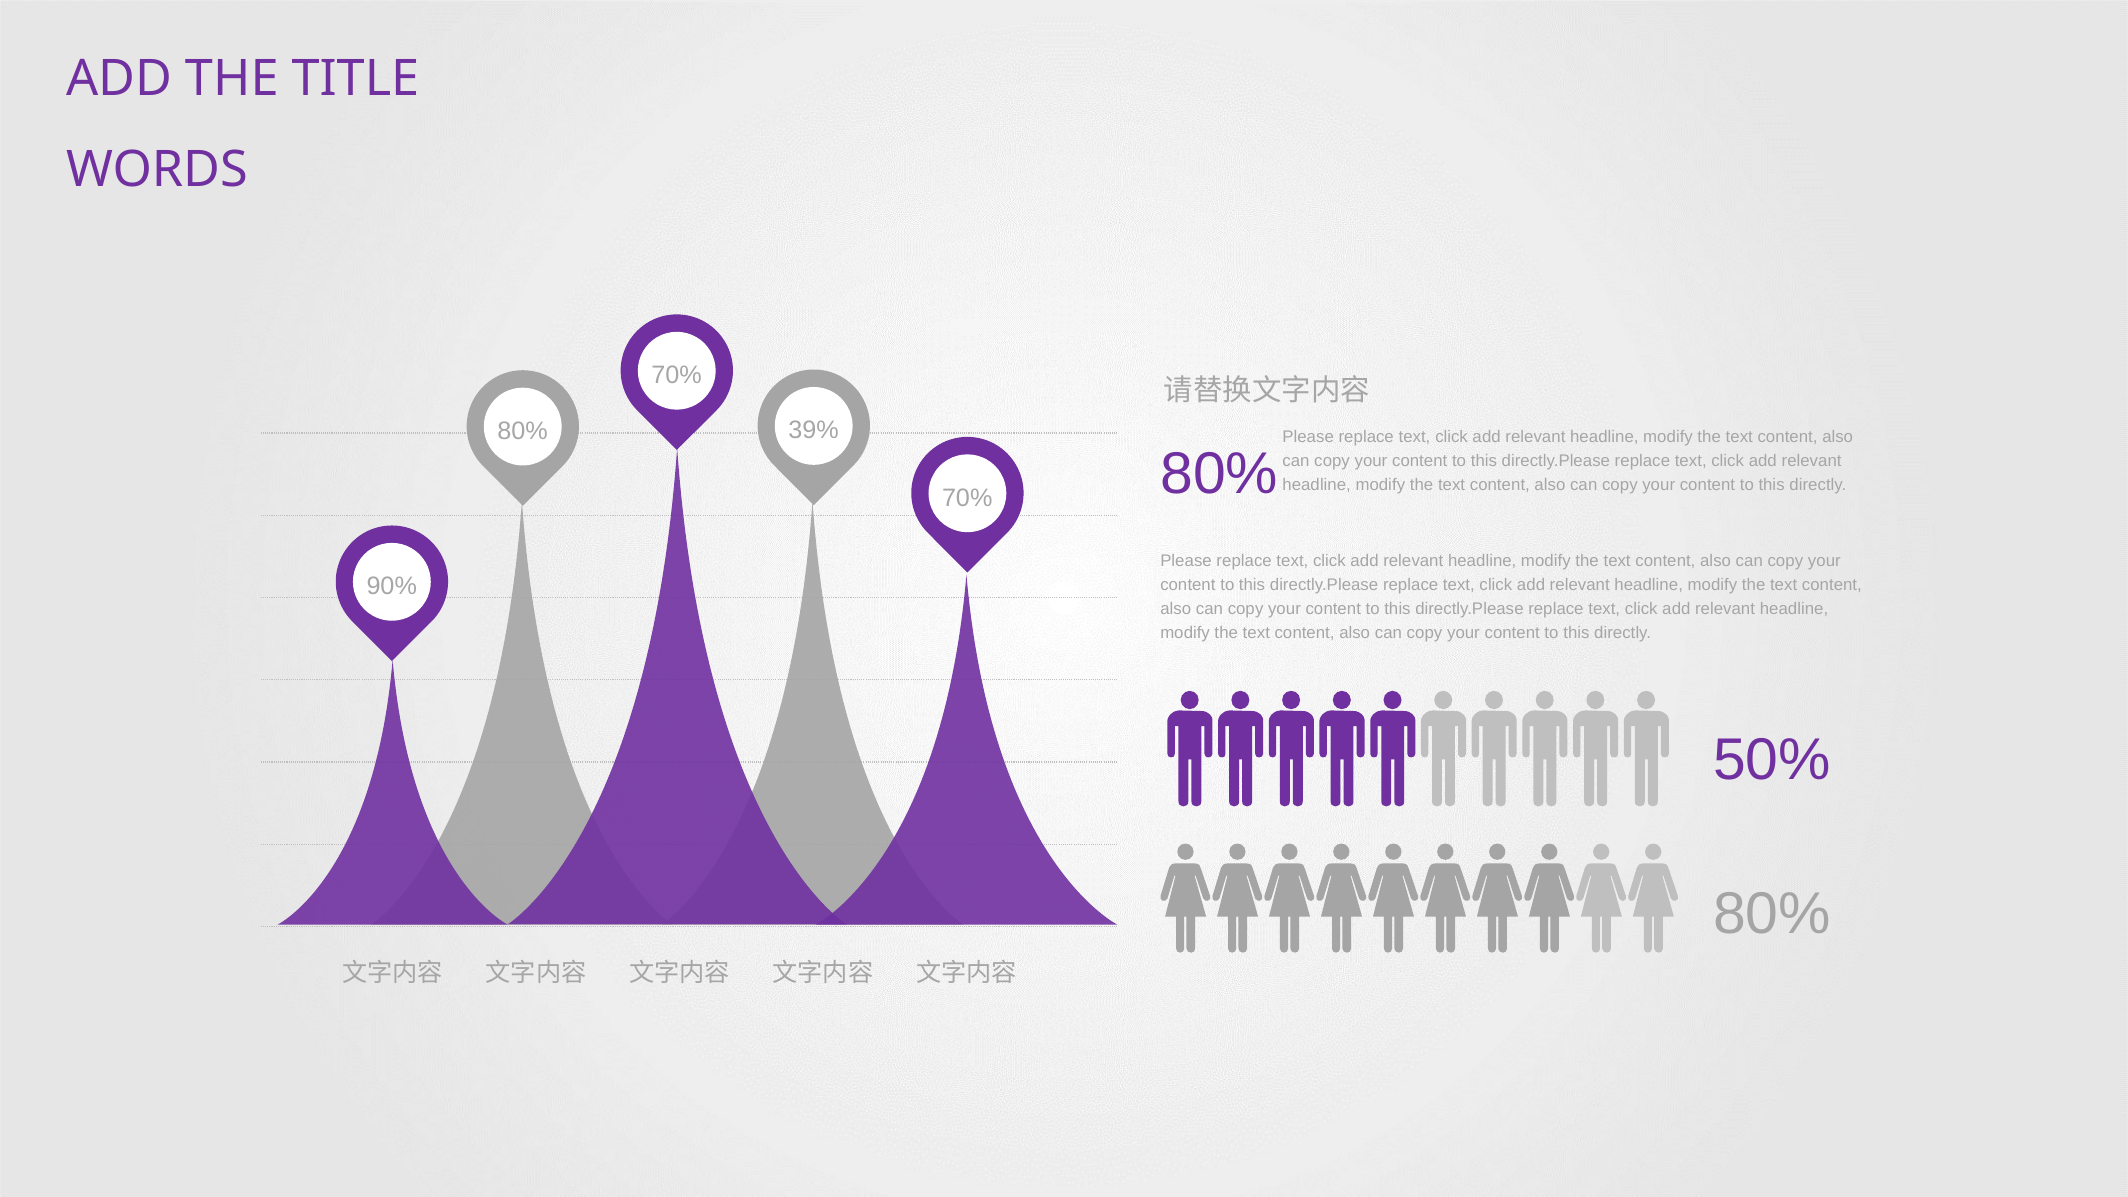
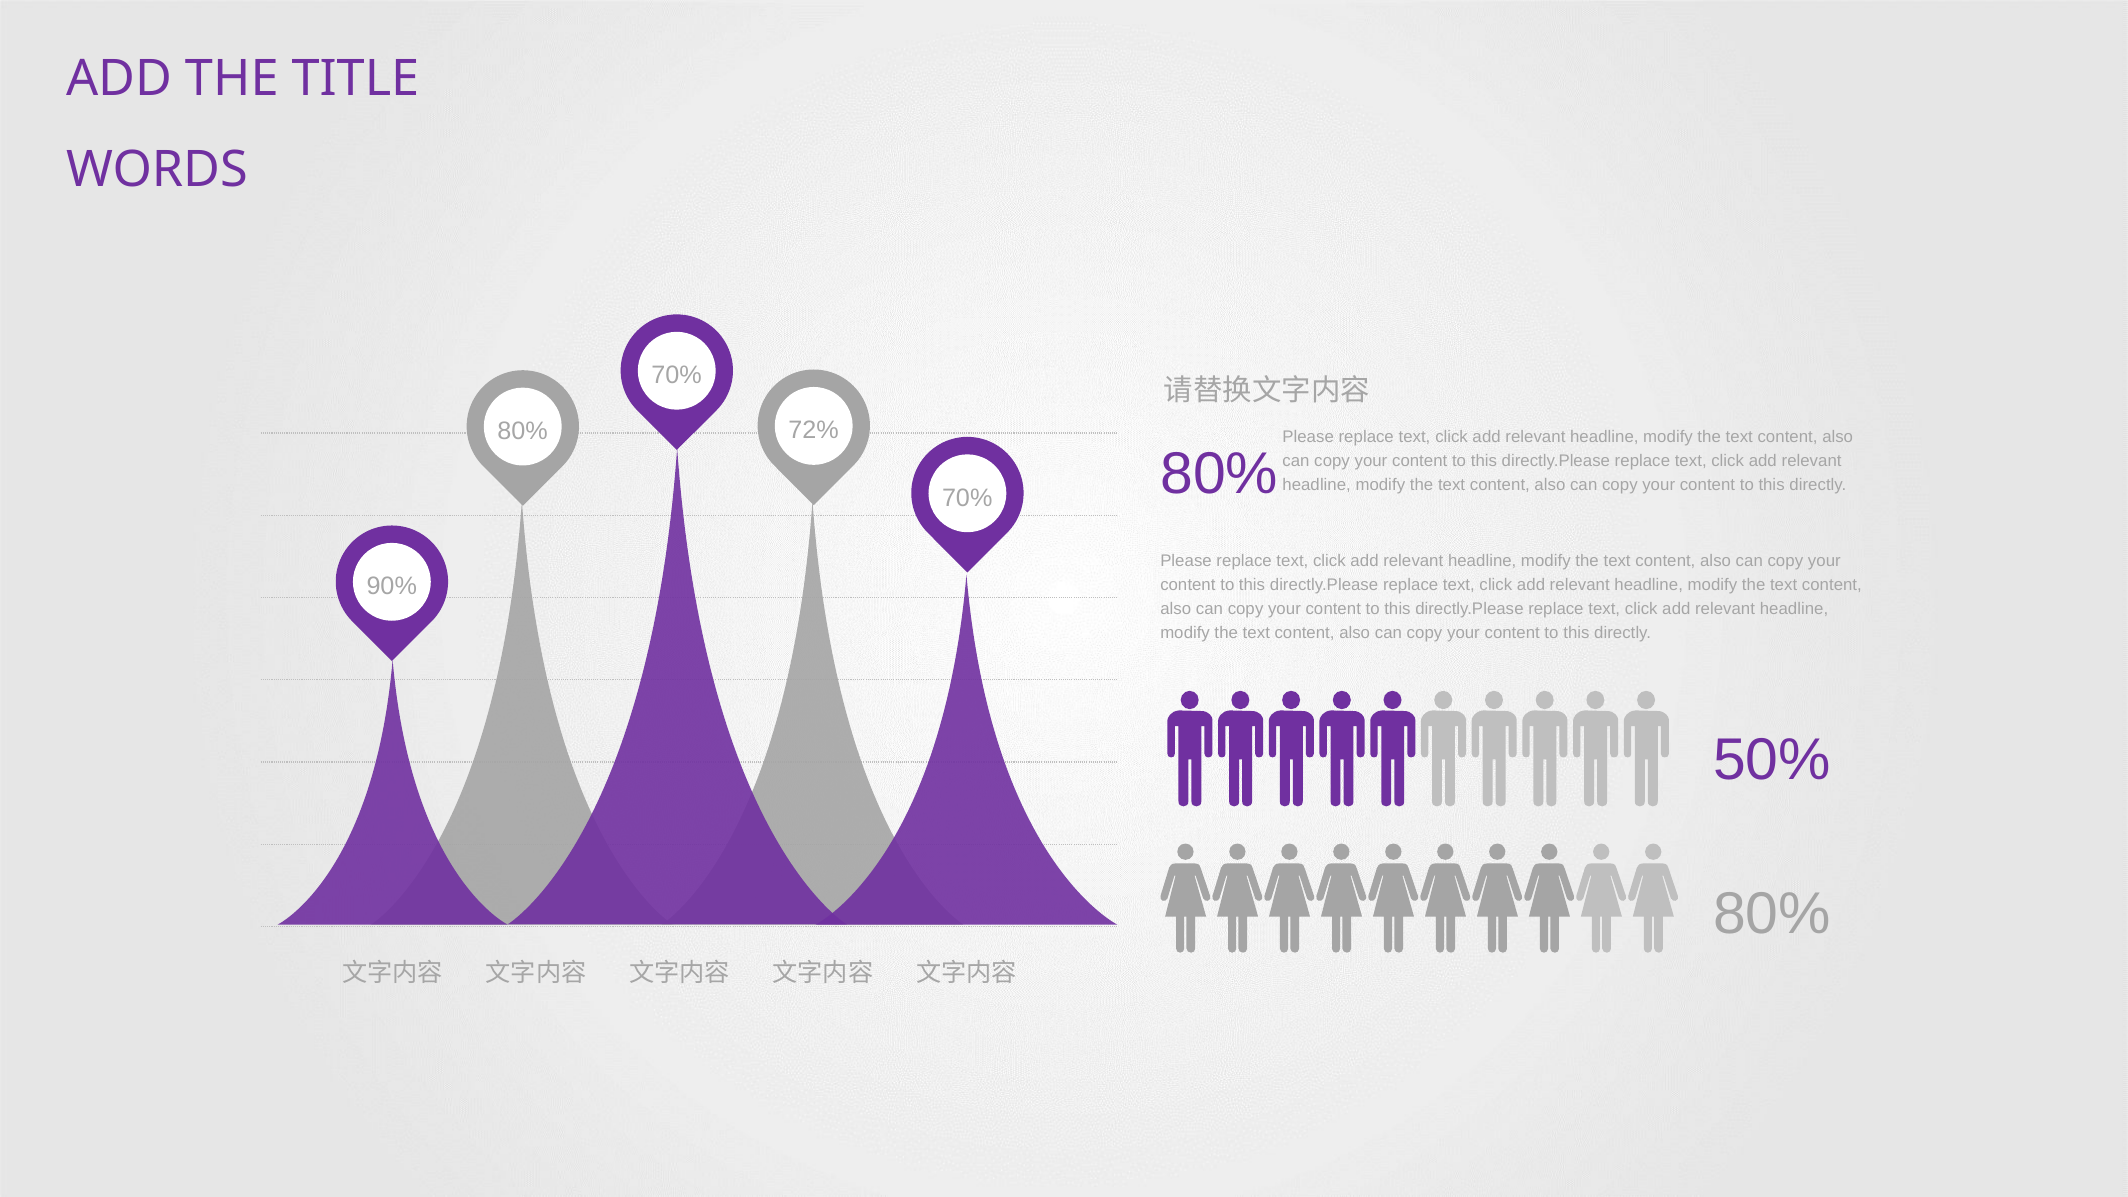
39%: 39% -> 72%
